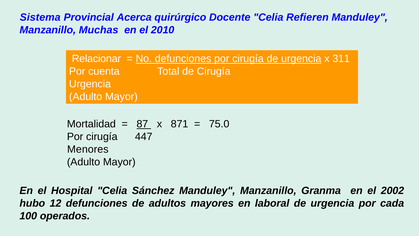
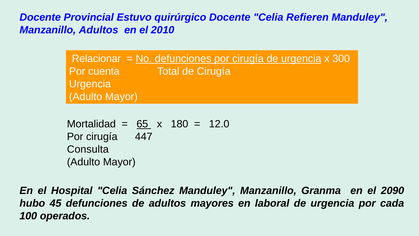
Sistema at (40, 18): Sistema -> Docente
Acerca: Acerca -> Estuvo
Manzanillo Muchas: Muchas -> Adultos
311: 311 -> 300
87: 87 -> 65
871: 871 -> 180
75.0: 75.0 -> 12.0
Menores: Menores -> Consulta
2002: 2002 -> 2090
12: 12 -> 45
